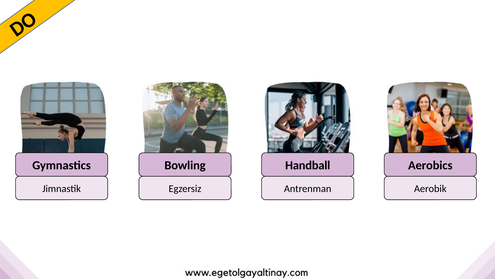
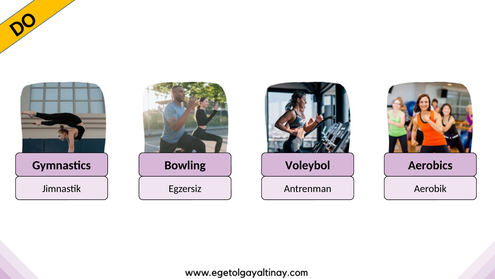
Handball: Handball -> Voleybol
